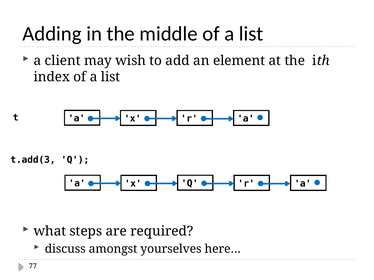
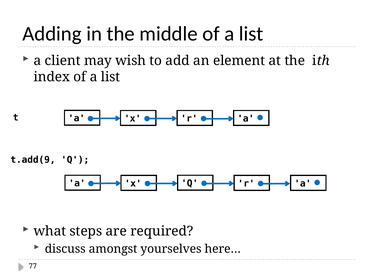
t.add(3: t.add(3 -> t.add(9
